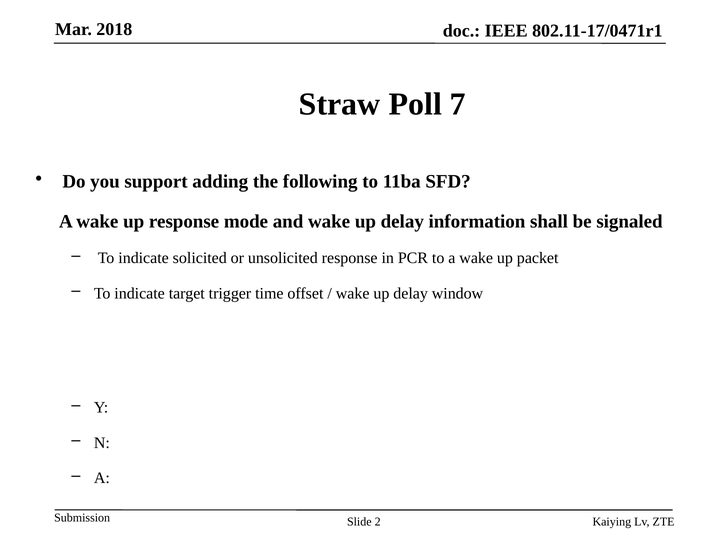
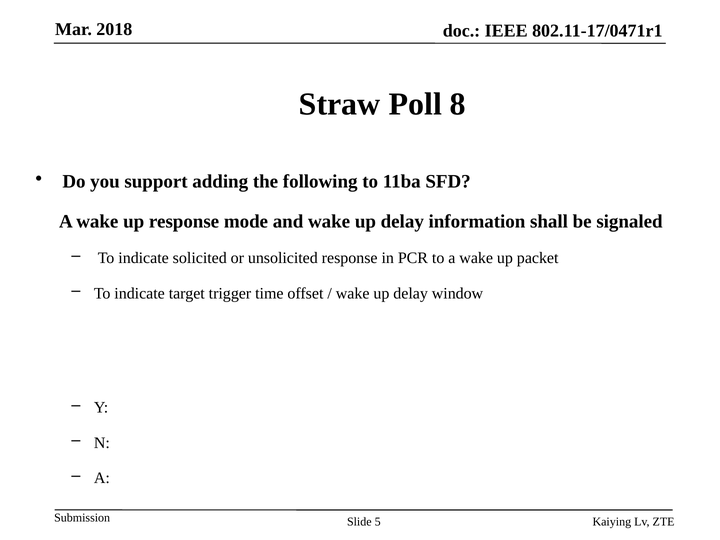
7: 7 -> 8
2: 2 -> 5
